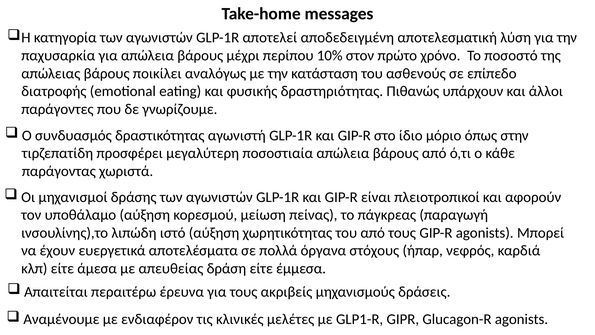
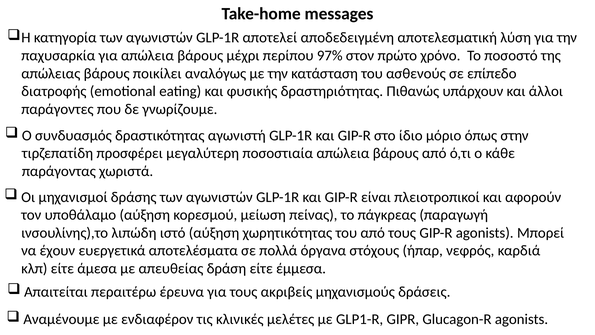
10%: 10% -> 97%
